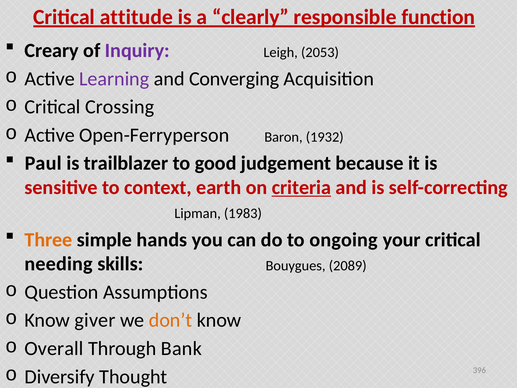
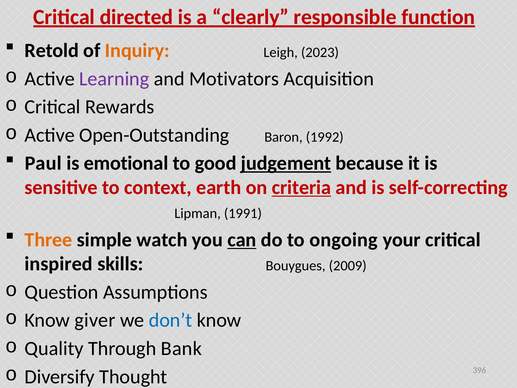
attitude: attitude -> directed
Creary: Creary -> Retold
Inquiry colour: purple -> orange
2053: 2053 -> 2023
Converging: Converging -> Motivators
Crossing: Crossing -> Rewards
Open-Ferryperson: Open-Ferryperson -> Open-Outstanding
1932: 1932 -> 1992
trailblazer: trailblazer -> emotional
judgement underline: none -> present
1983: 1983 -> 1991
hands: hands -> watch
can underline: none -> present
needing: needing -> inspired
2089: 2089 -> 2009
don’t colour: orange -> blue
Overall: Overall -> Quality
